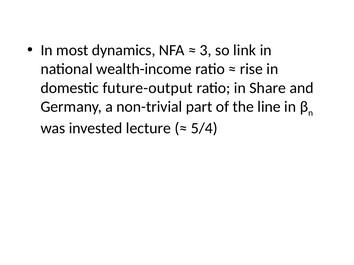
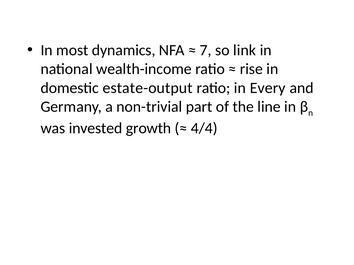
3: 3 -> 7
future-output: future-output -> estate-output
Share: Share -> Every
lecture: lecture -> growth
5/4: 5/4 -> 4/4
